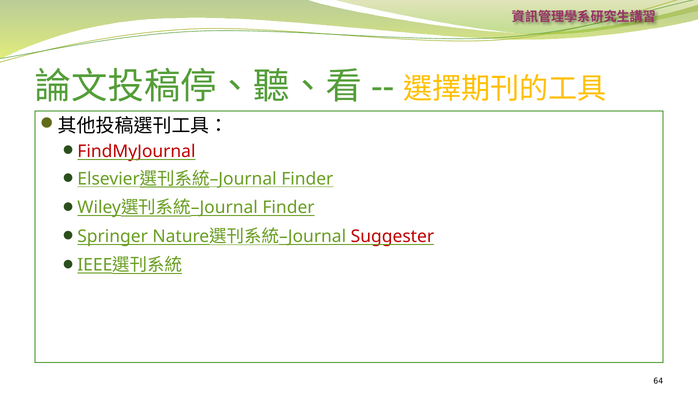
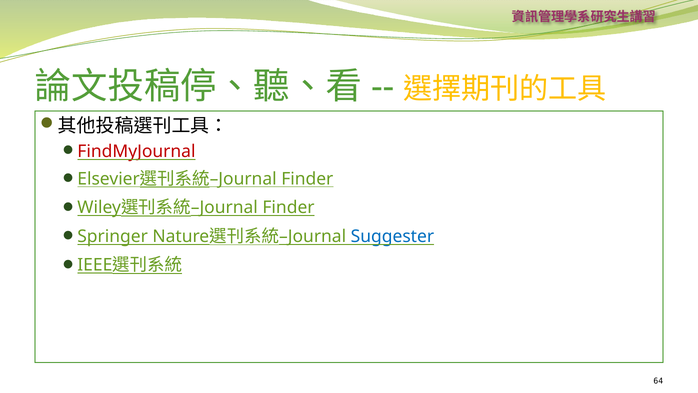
Suggester colour: red -> blue
